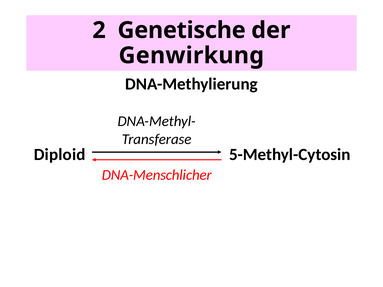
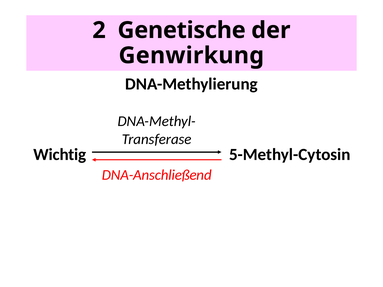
Diploid: Diploid -> Wichtig
DNA-Menschlicher: DNA-Menschlicher -> DNA-Anschließend
